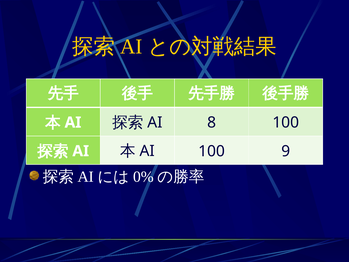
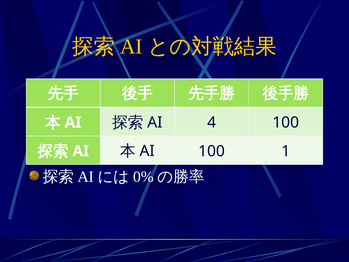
8: 8 -> 4
9: 9 -> 1
